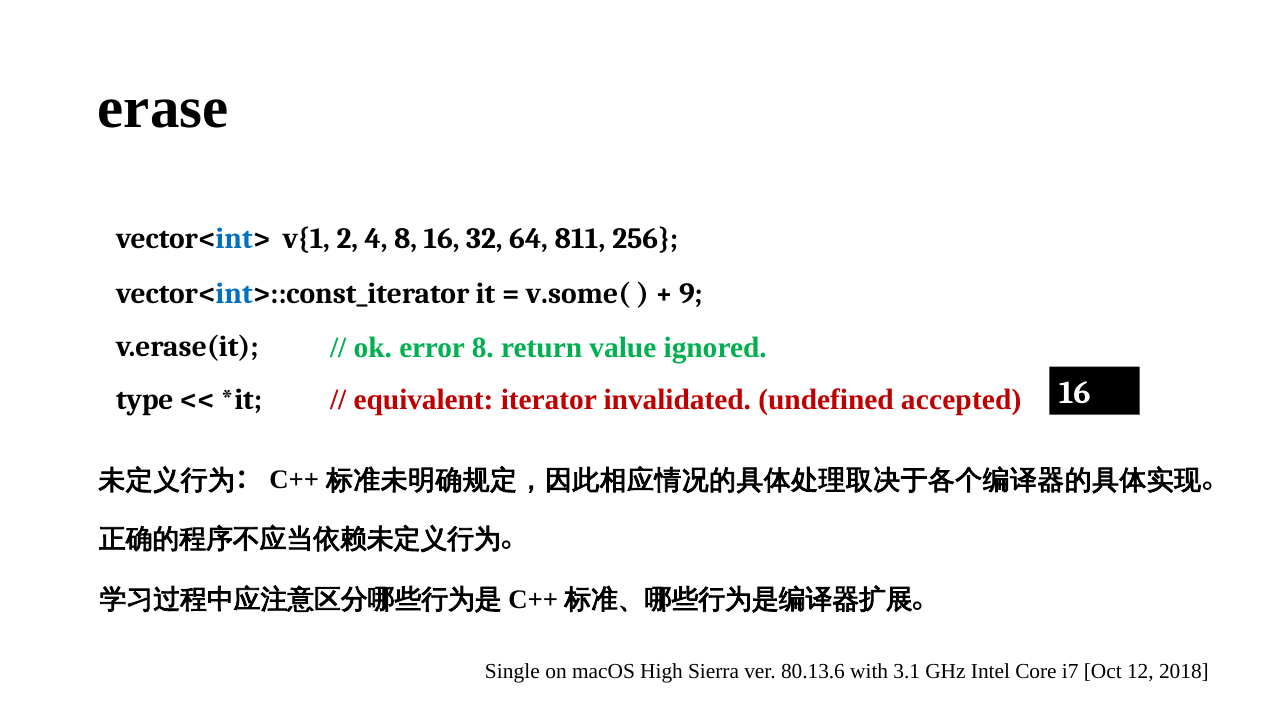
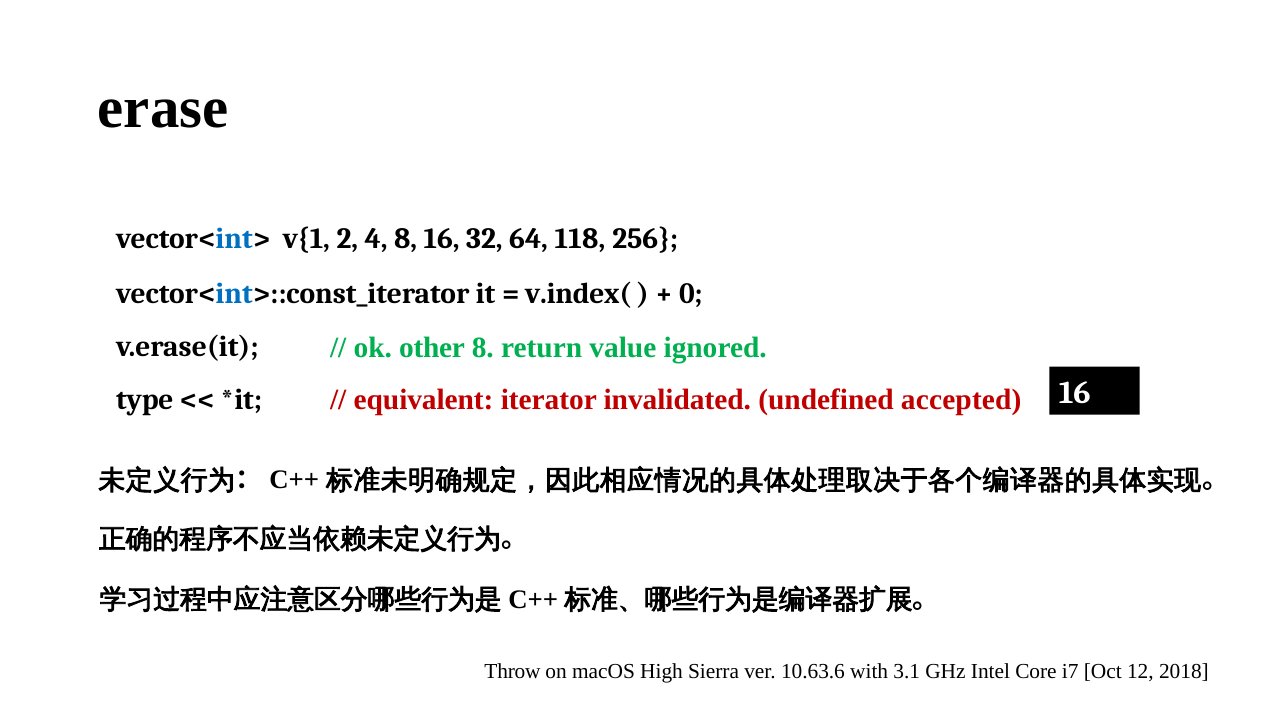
811: 811 -> 118
v.some(: v.some( -> v.index(
9: 9 -> 0
error: error -> other
Single: Single -> Throw
80.13.6: 80.13.6 -> 10.63.6
